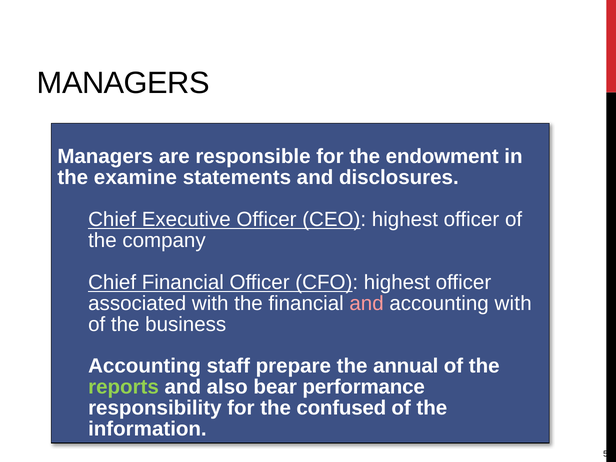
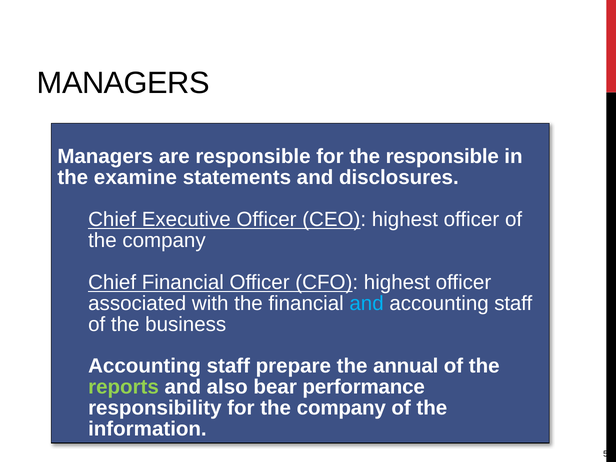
the endowment: endowment -> responsible
and at (367, 303) colour: pink -> light blue
with at (513, 303): with -> staff
for the confused: confused -> company
